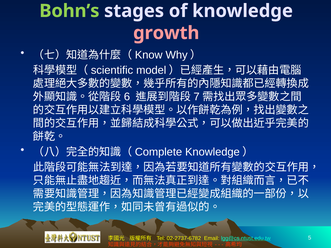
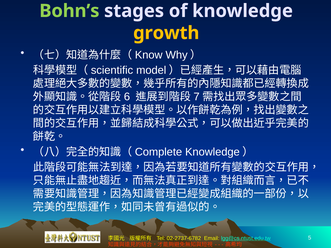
growth colour: pink -> yellow
